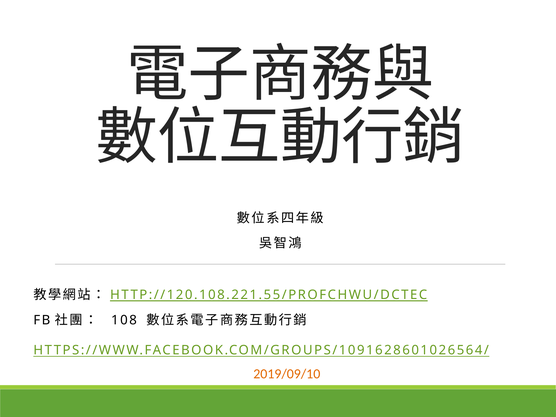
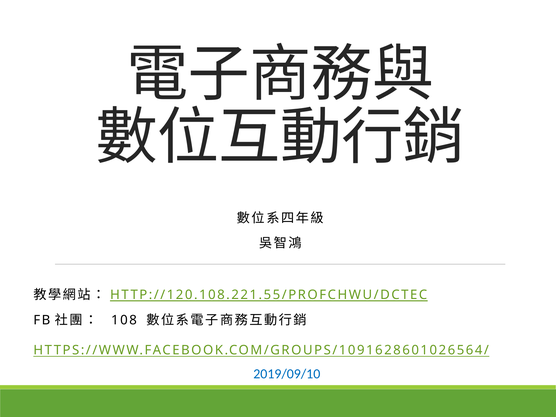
2019/09/10 colour: orange -> blue
